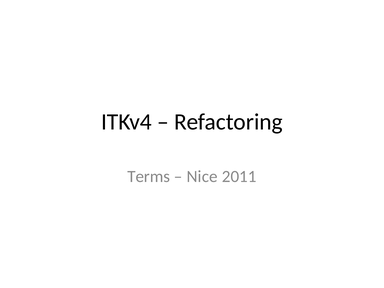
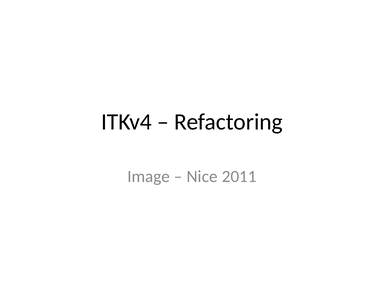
Terms: Terms -> Image
